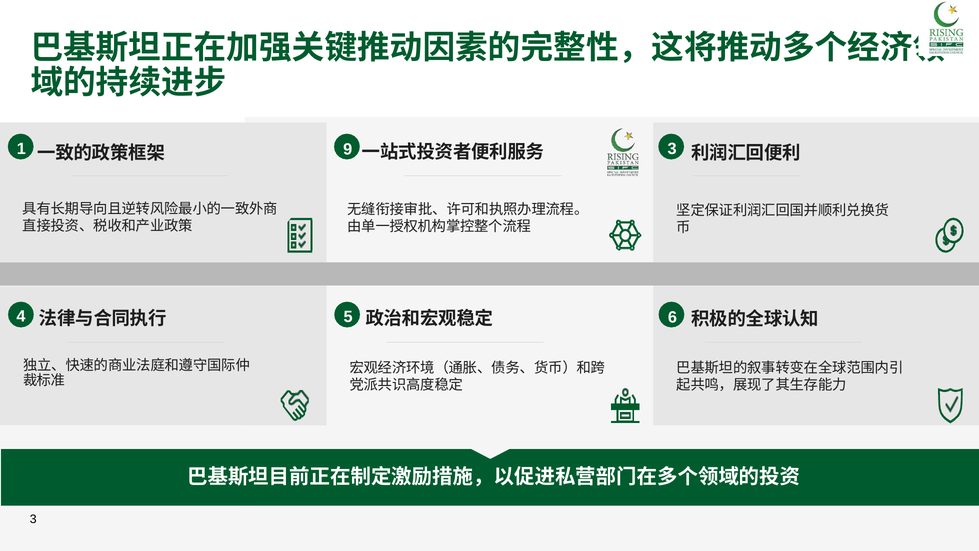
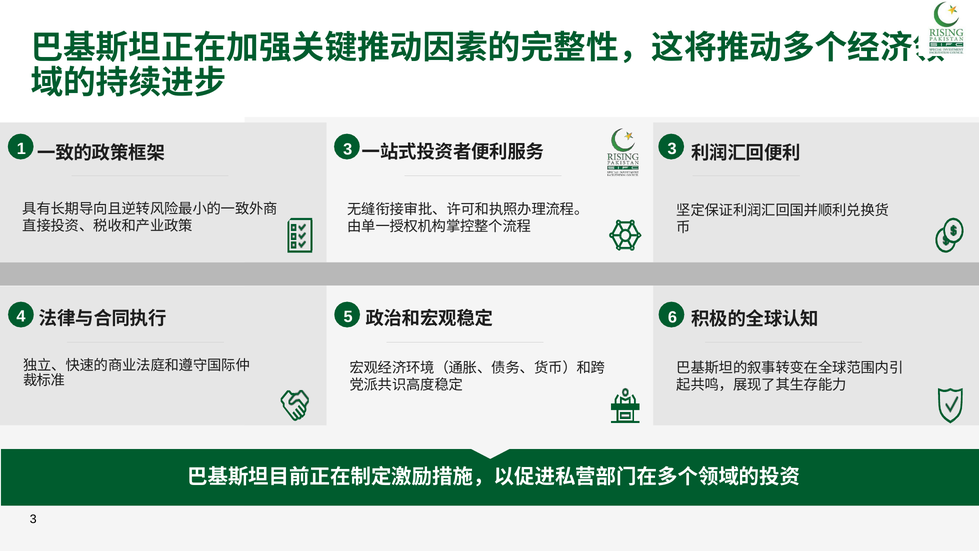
1 9: 9 -> 3
